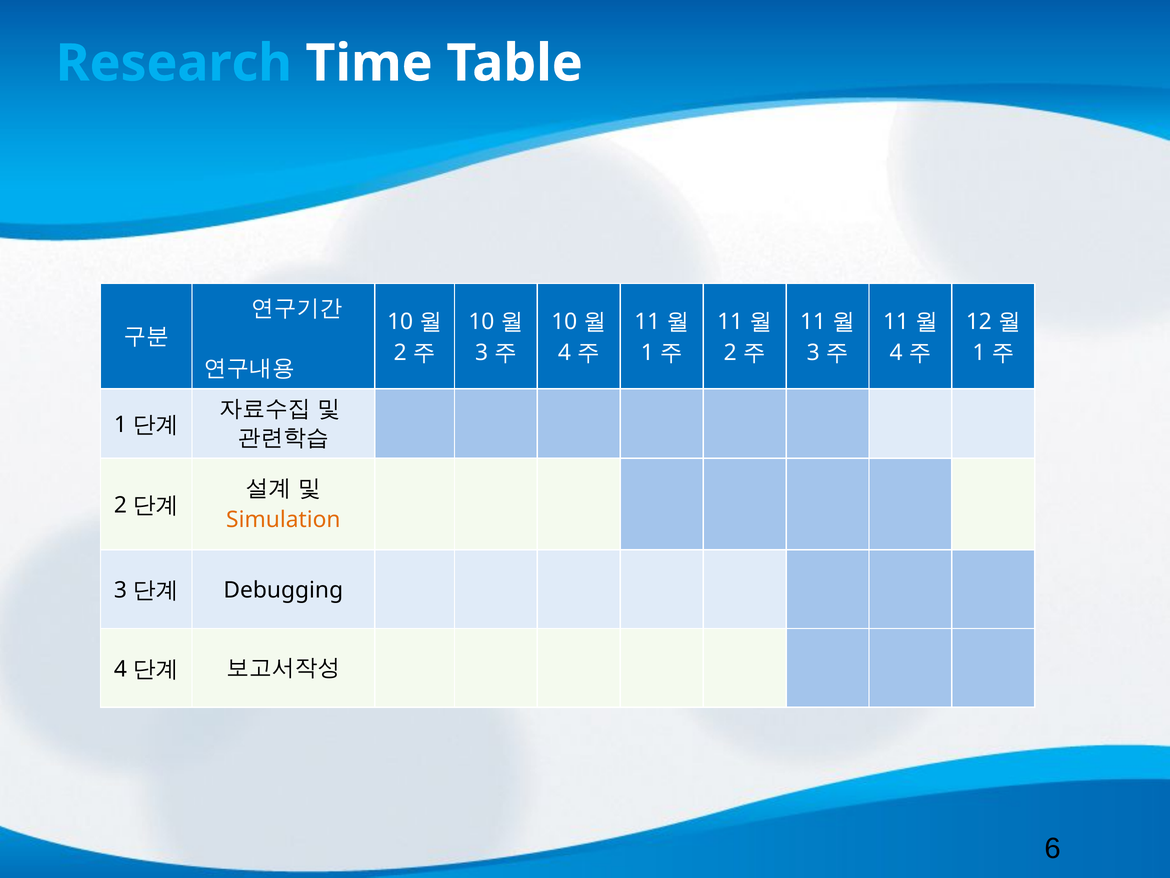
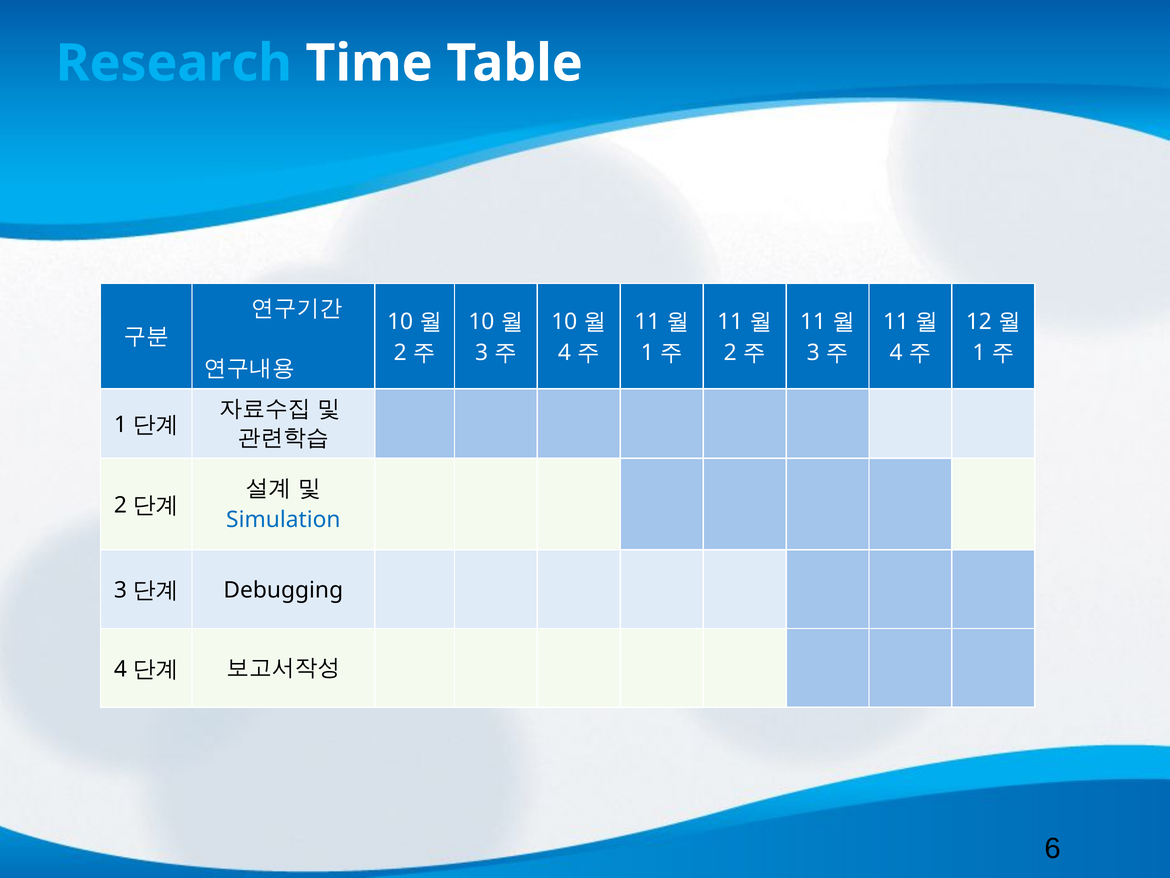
Simulation colour: orange -> blue
